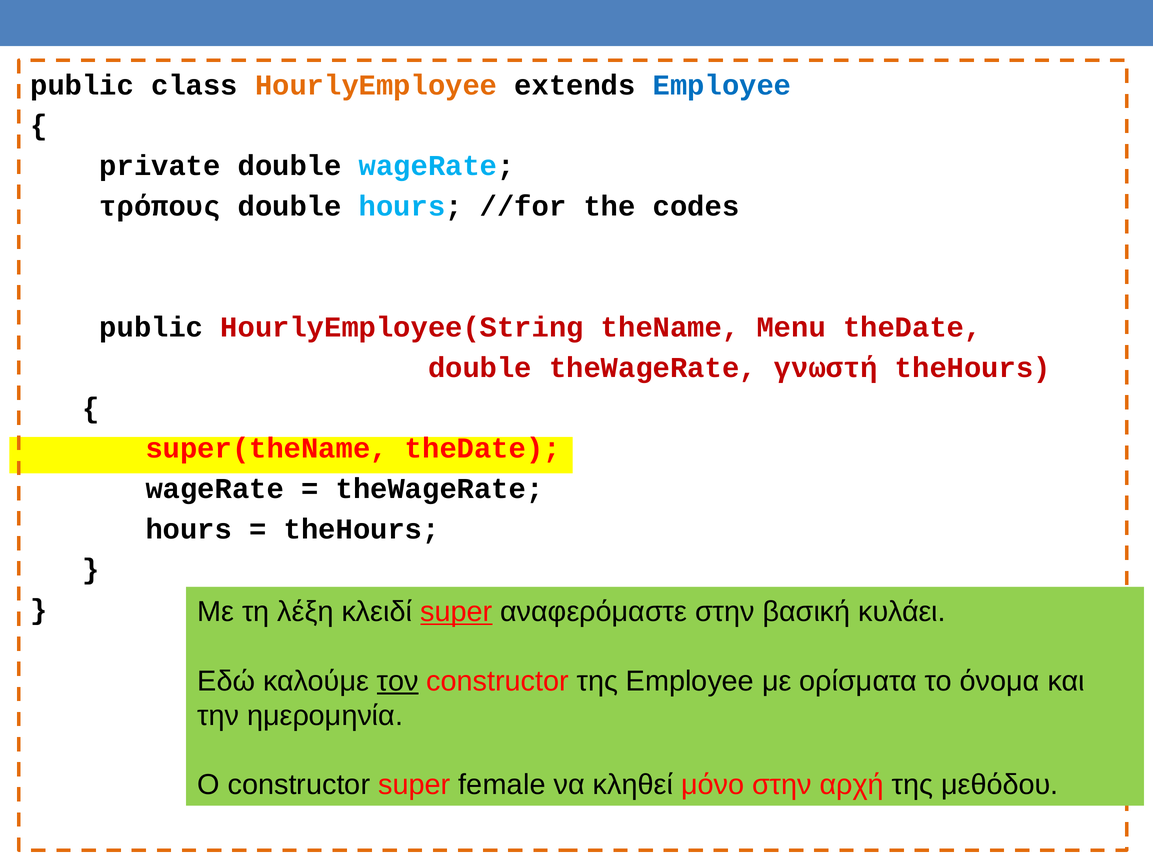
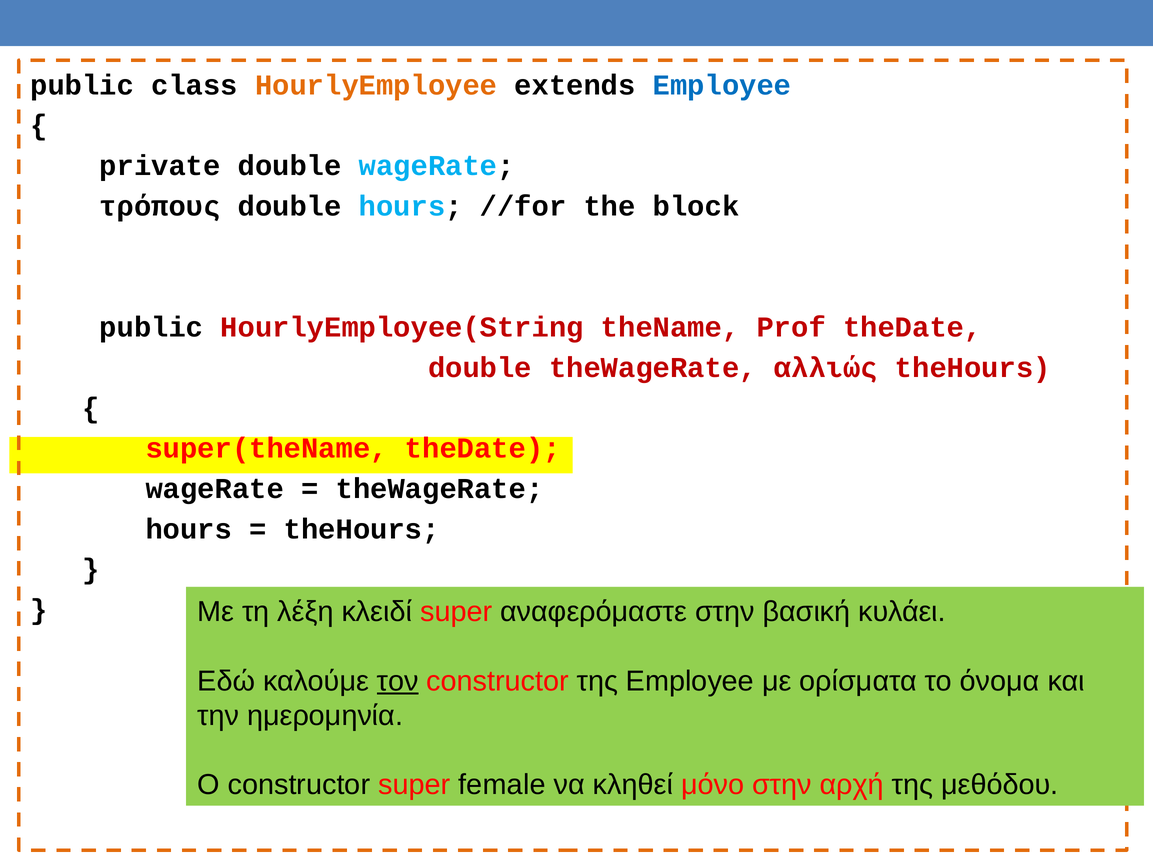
codes: codes -> block
Menu: Menu -> Prof
γνωστή: γνωστή -> αλλιώς
super at (456, 612) underline: present -> none
